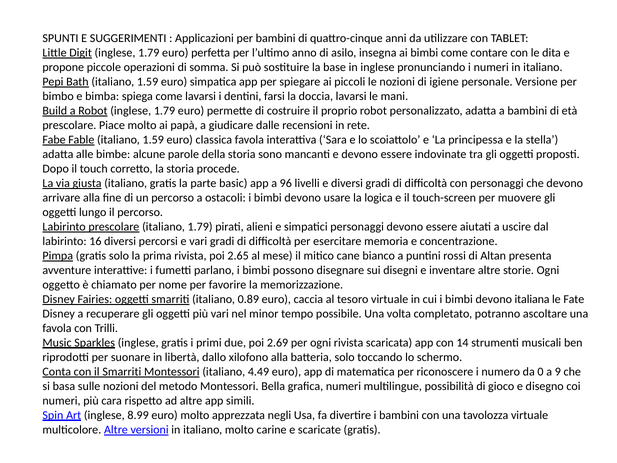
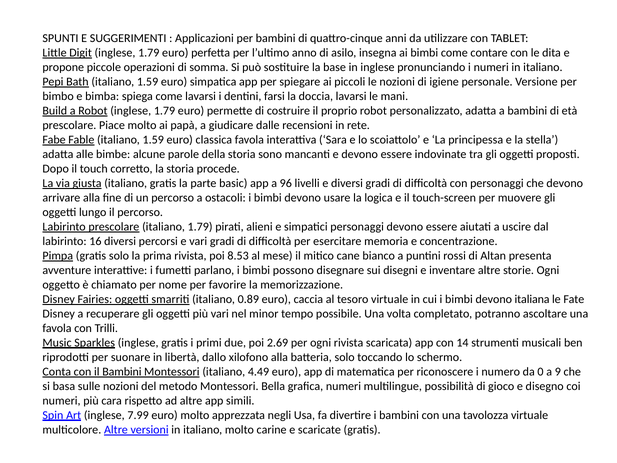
2.65: 2.65 -> 8.53
il Smarriti: Smarriti -> Bambini
8.99: 8.99 -> 7.99
